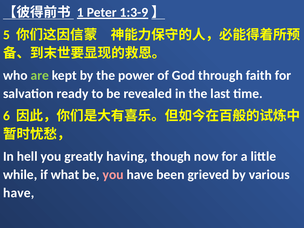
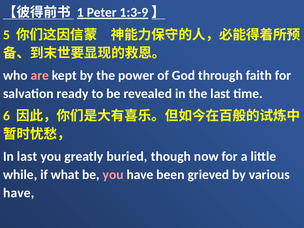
are colour: light green -> pink
In hell: hell -> last
having: having -> buried
